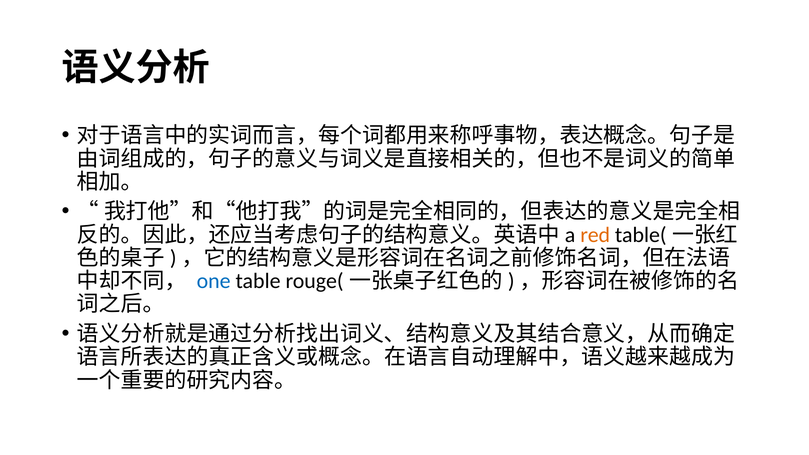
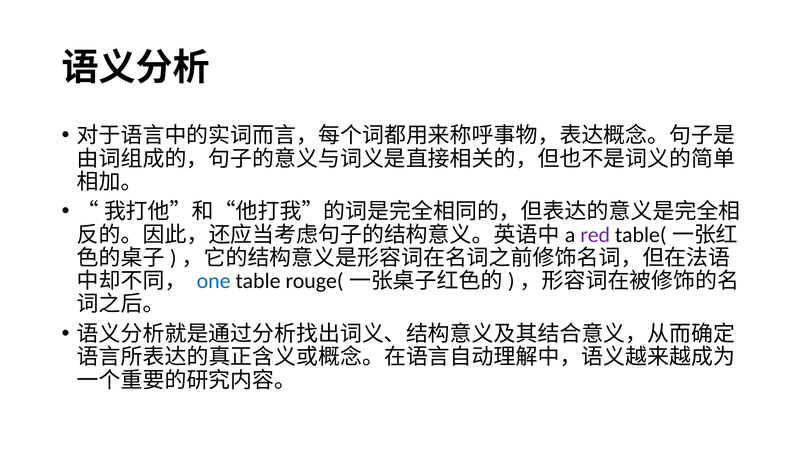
red colour: orange -> purple
